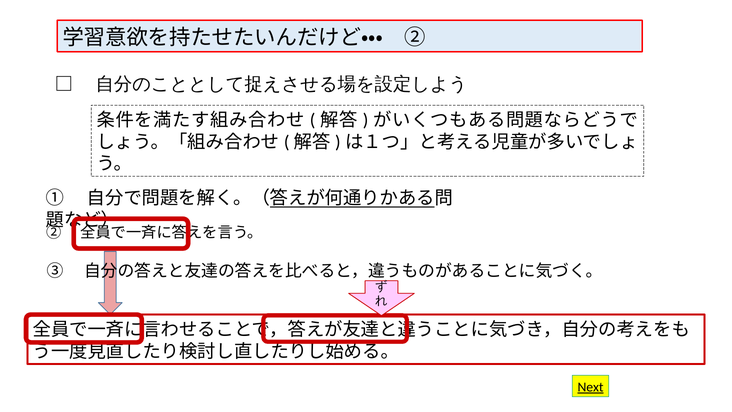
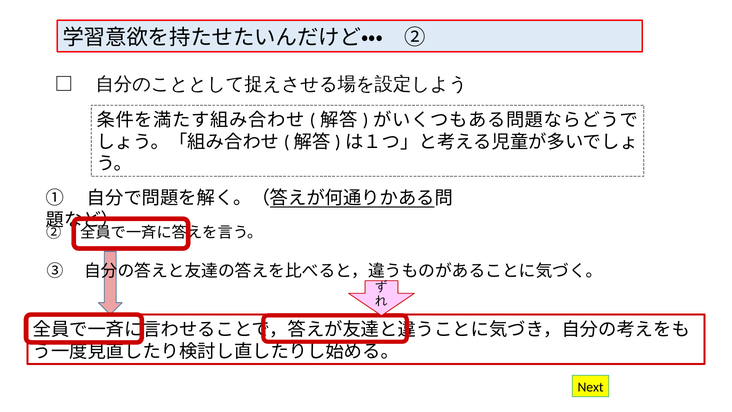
Next underline: present -> none
